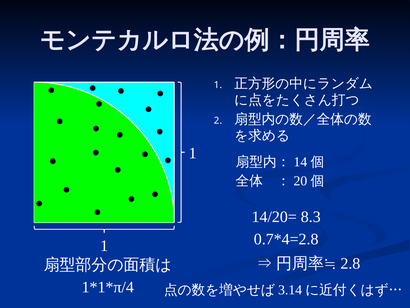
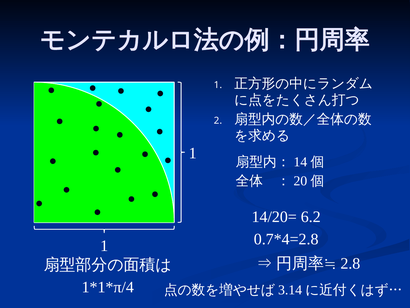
8.3: 8.3 -> 6.2
